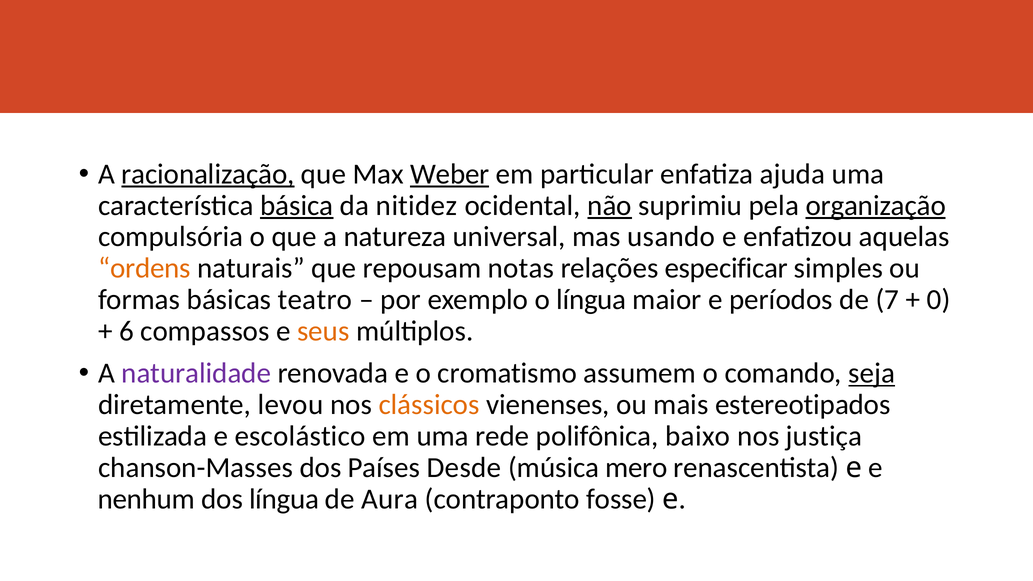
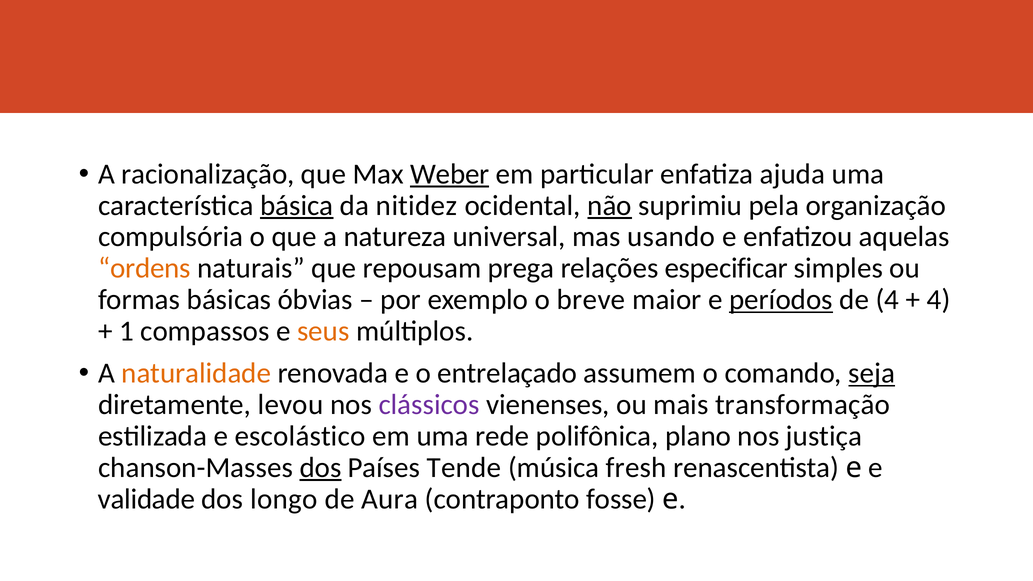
racionalização underline: present -> none
organização underline: present -> none
notas: notas -> prega
teatro: teatro -> óbvias
o língua: língua -> breve
períodos underline: none -> present
de 7: 7 -> 4
0 at (939, 300): 0 -> 4
6: 6 -> 1
naturalidade colour: purple -> orange
cromatismo: cromatismo -> entrelaçado
clássicos colour: orange -> purple
estereotipados: estereotipados -> transformação
baixo: baixo -> plano
dos at (320, 468) underline: none -> present
Desde: Desde -> Tende
mero: mero -> fresh
nenhum: nenhum -> validade
dos língua: língua -> longo
